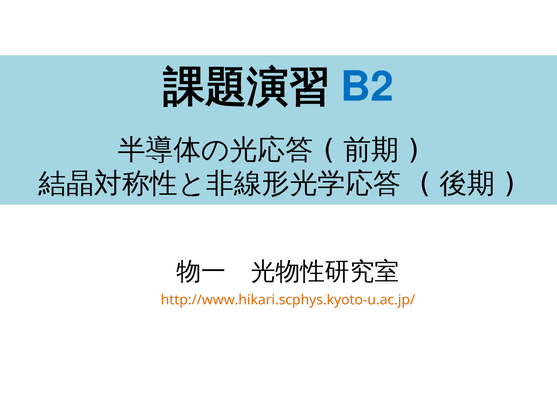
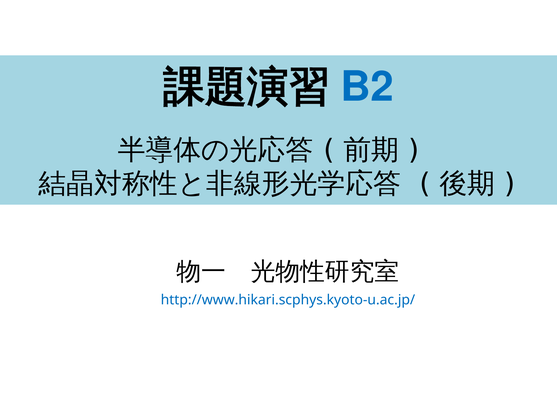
http://www.hikari.scphys.kyoto-u.ac.jp/ colour: orange -> blue
